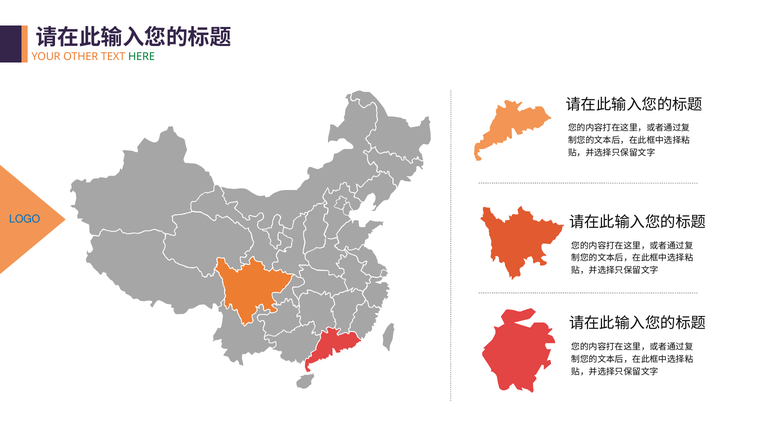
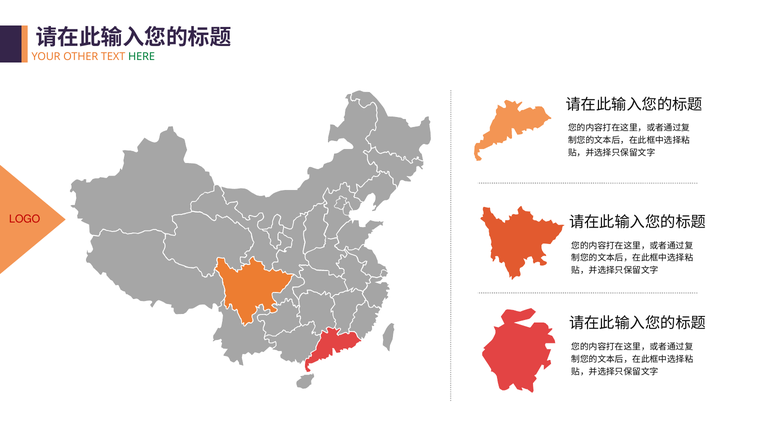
LOGO colour: blue -> red
